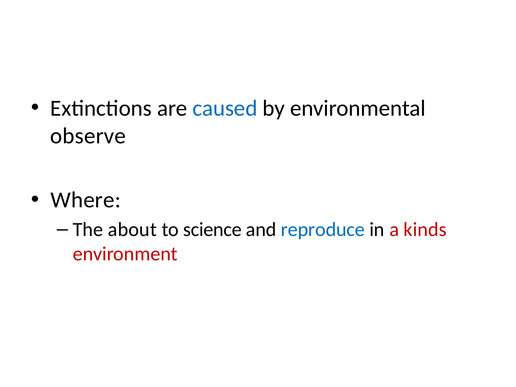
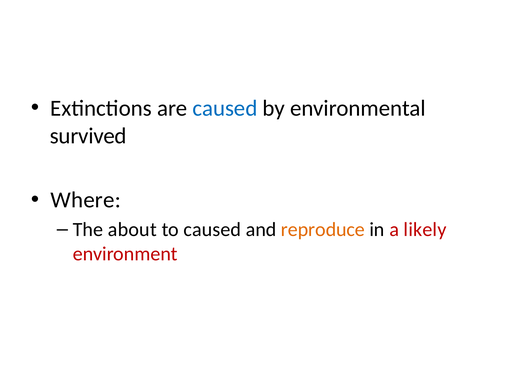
observe: observe -> survived
to science: science -> caused
reproduce colour: blue -> orange
kinds: kinds -> likely
